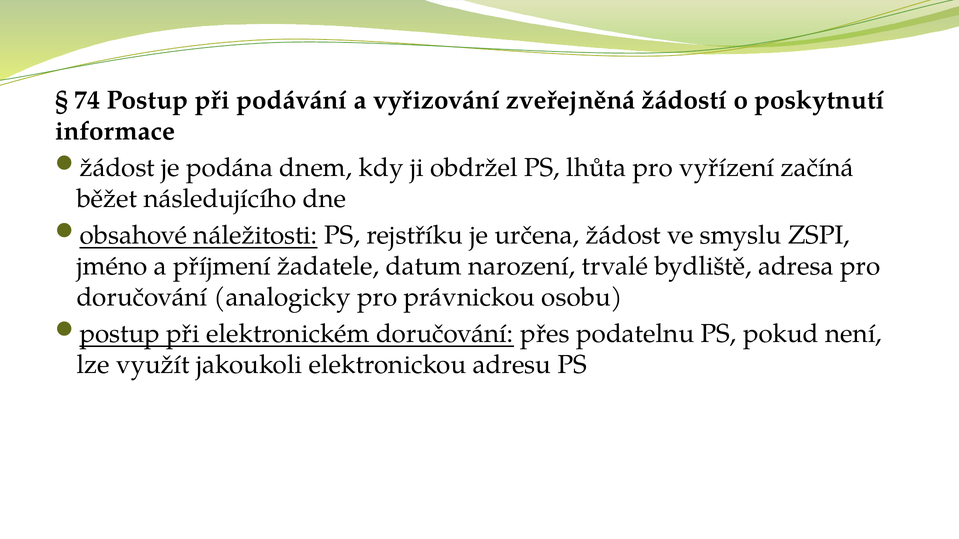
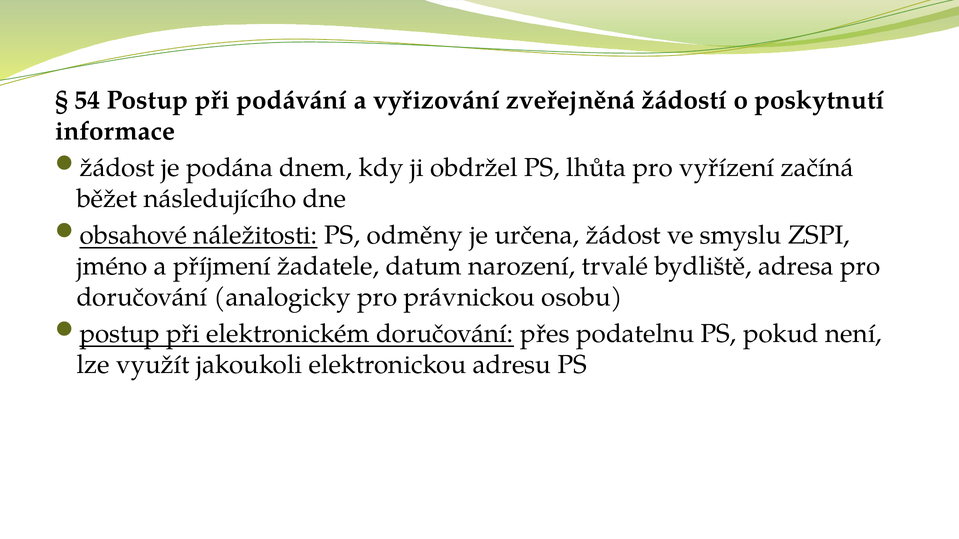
74: 74 -> 54
rejstříku: rejstříku -> odměny
